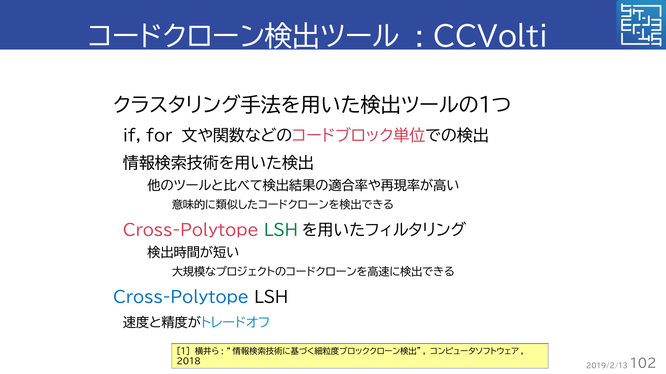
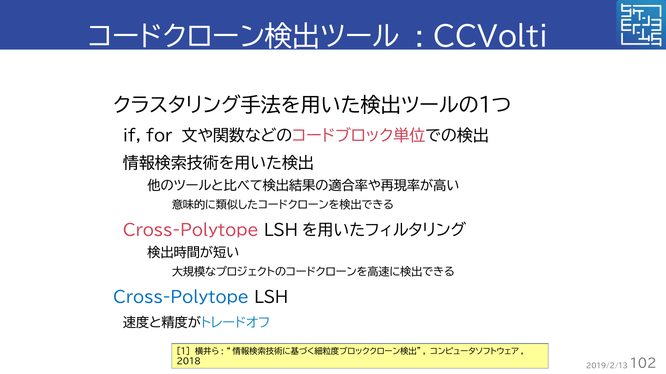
LSH at (281, 231) colour: green -> black
